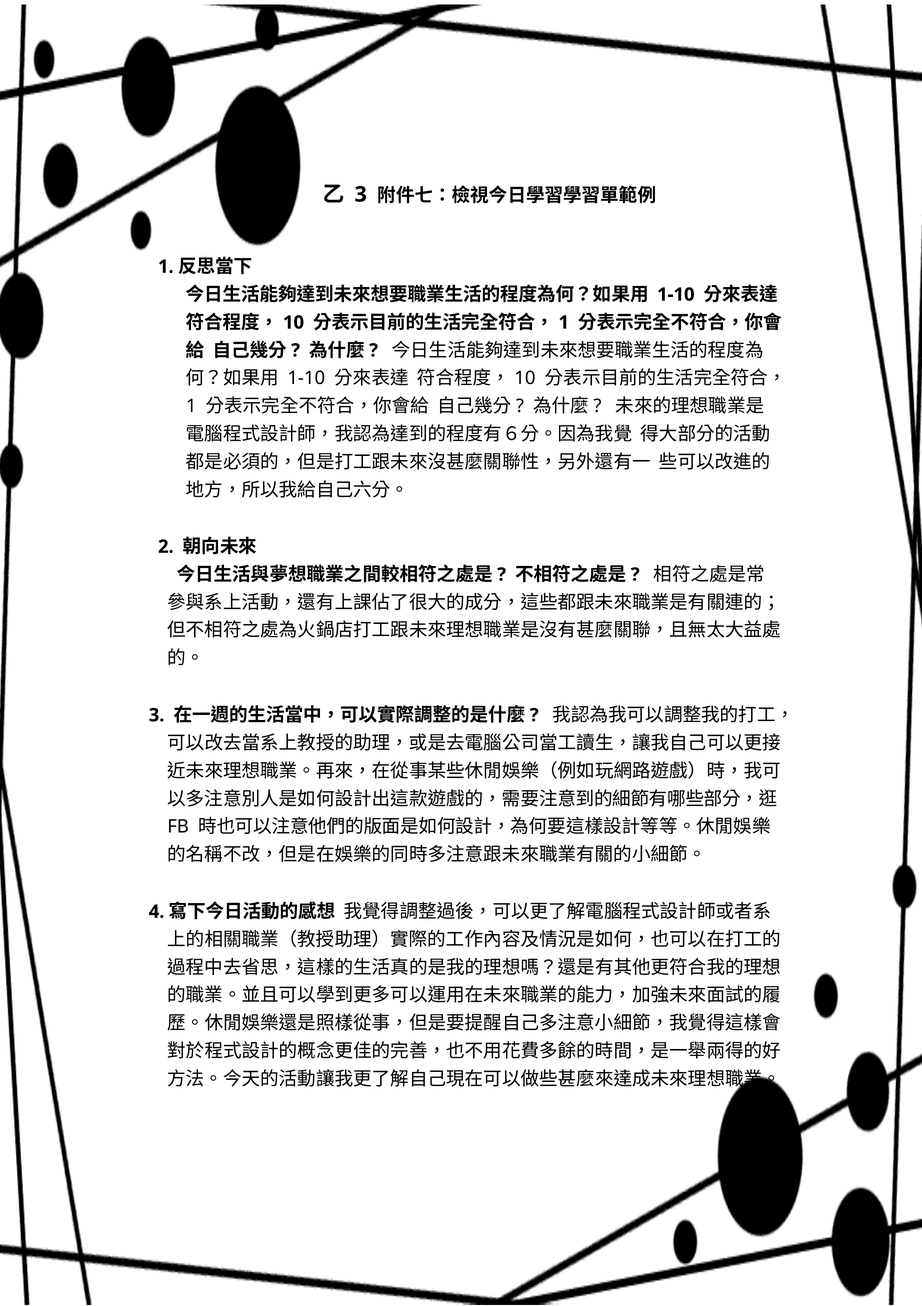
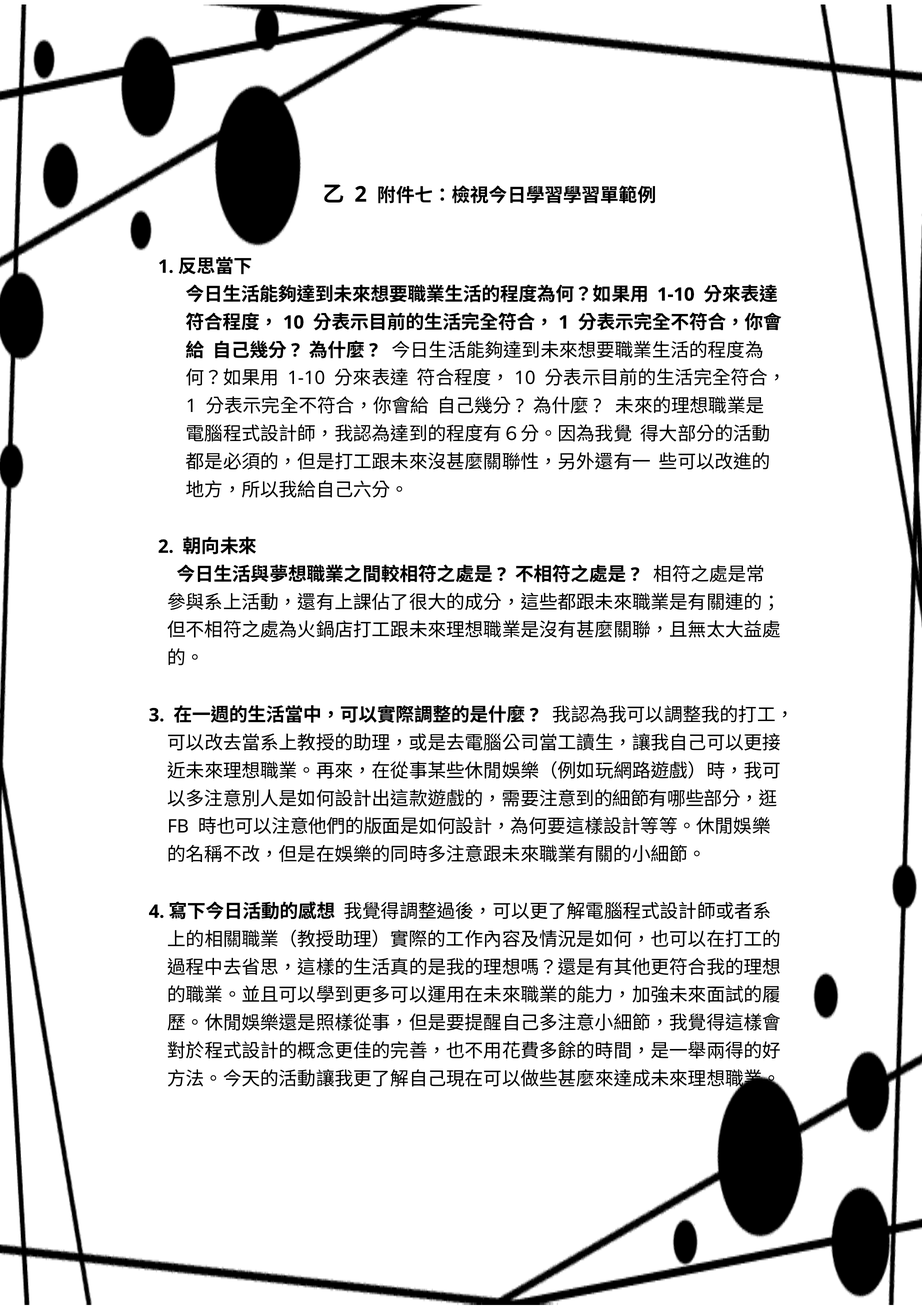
3 at (361, 194): 3 -> 2
